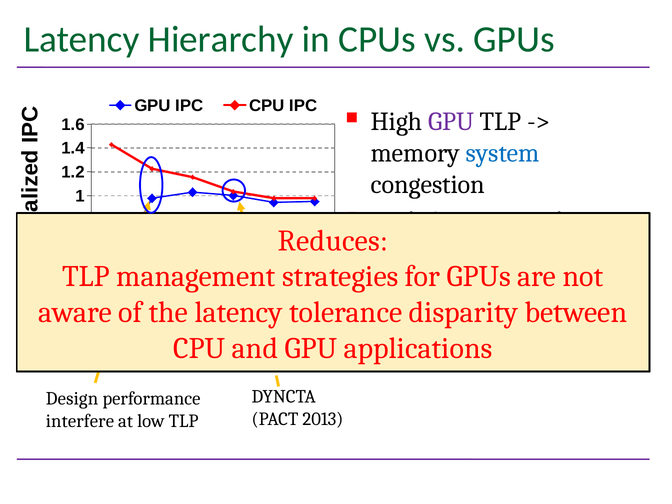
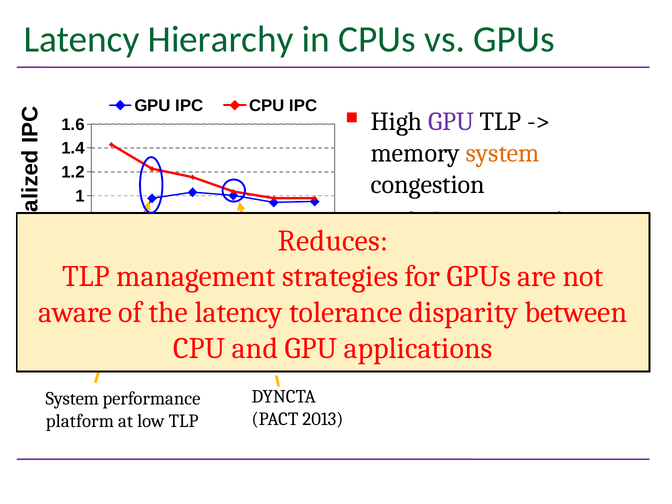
system at (503, 153) colour: blue -> orange
Design at (72, 399): Design -> System
interfere: interfere -> platform
